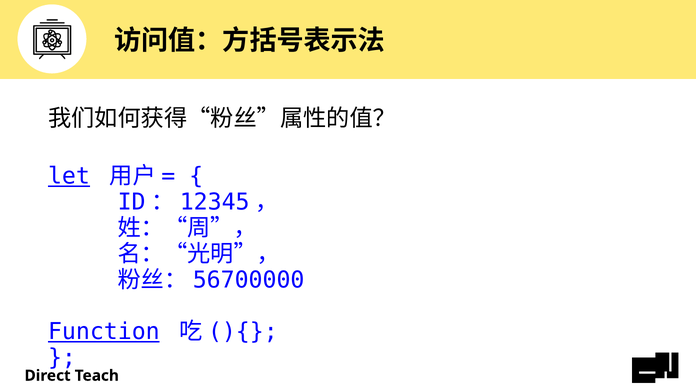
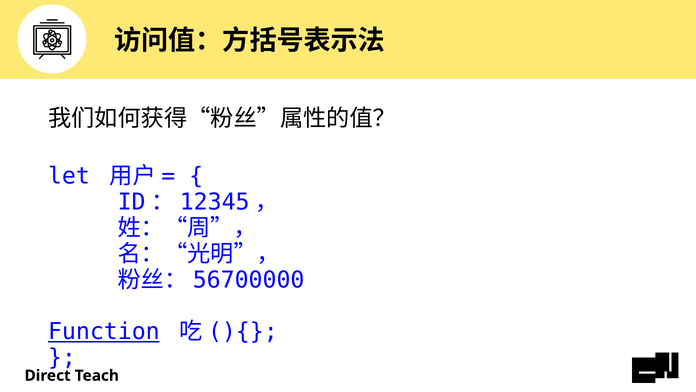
let underline: present -> none
